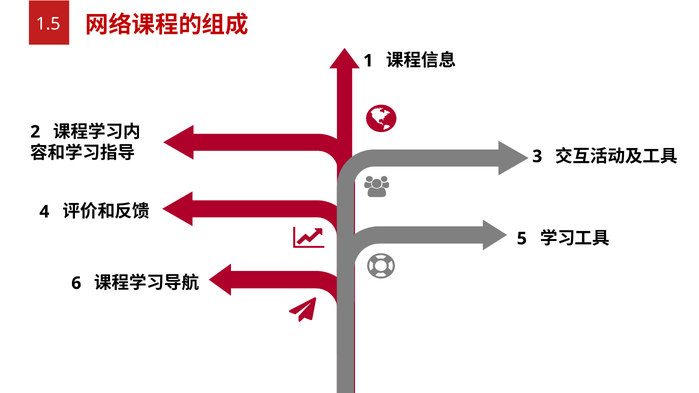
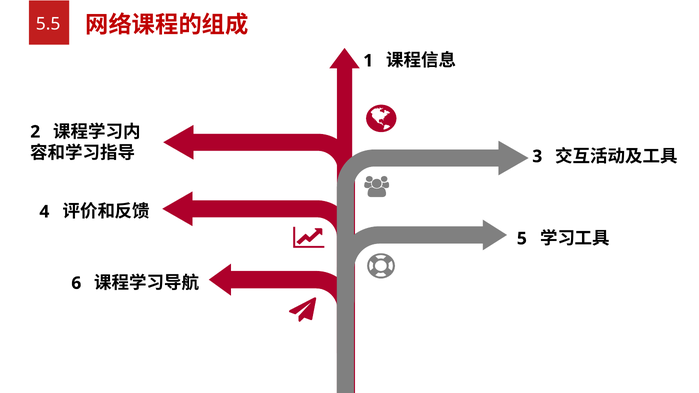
1.5: 1.5 -> 5.5
